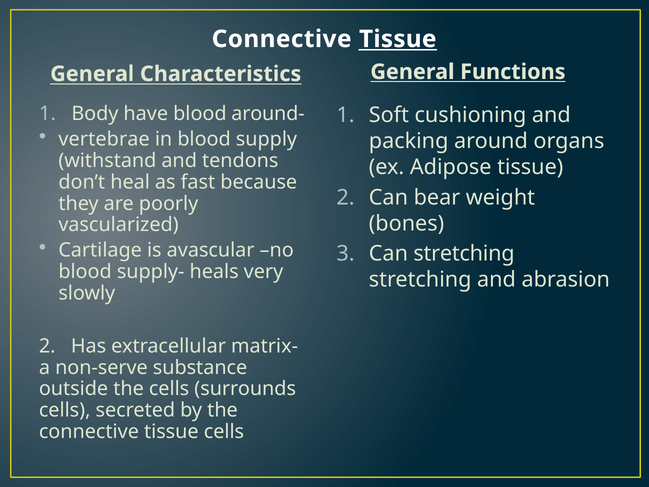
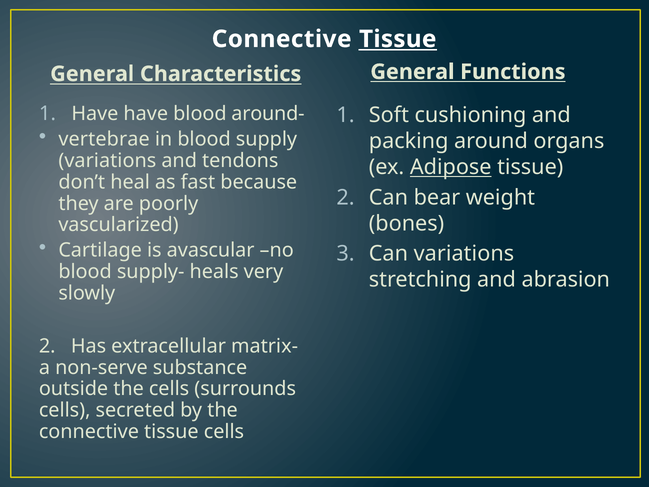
Body at (95, 114): Body -> Have
withstand at (107, 161): withstand -> variations
Adipose underline: none -> present
Can stretching: stretching -> variations
